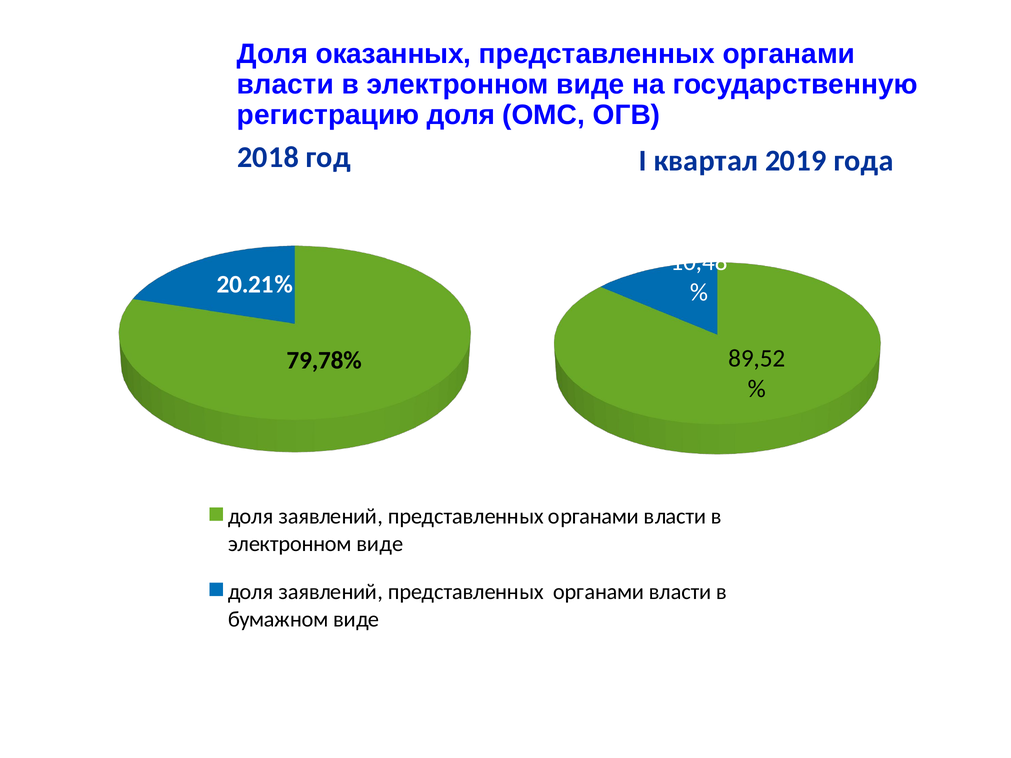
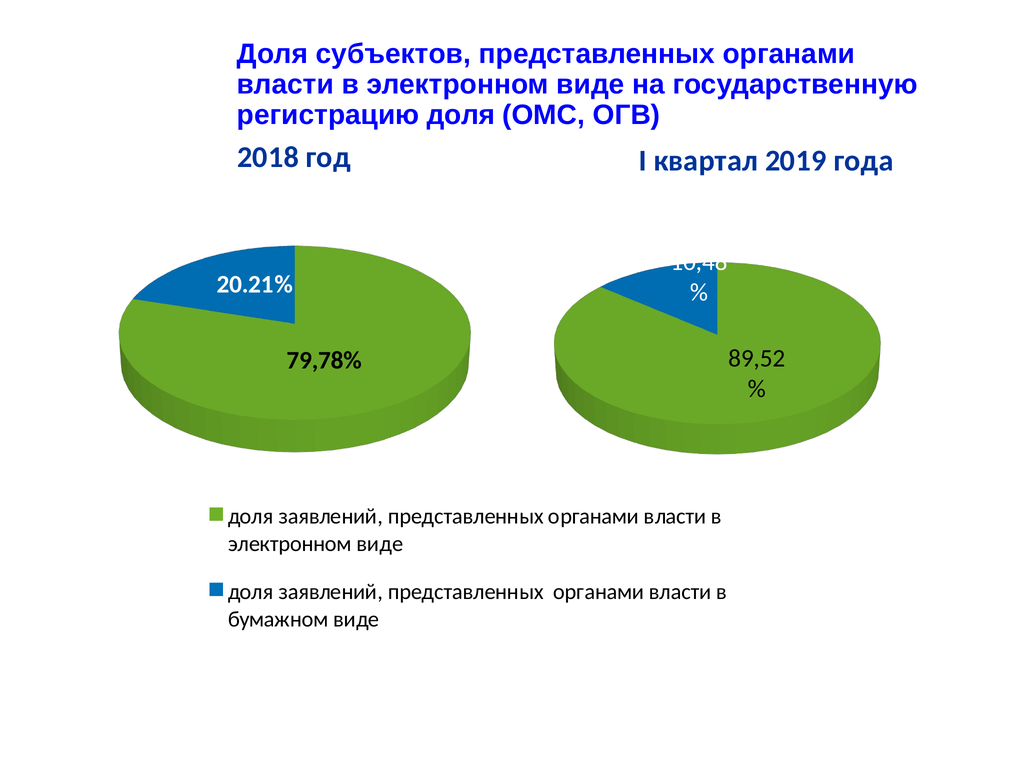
оказанных: оказанных -> субъектов
